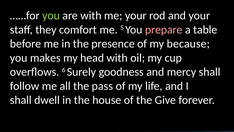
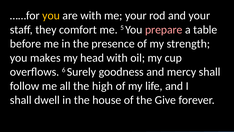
you at (51, 16) colour: light green -> yellow
because: because -> strength
pass: pass -> high
